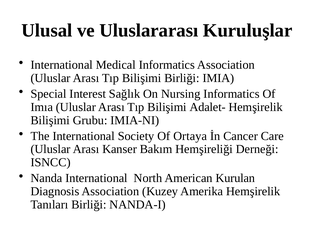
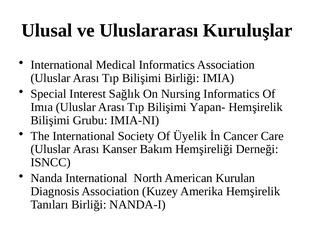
Adalet-: Adalet- -> Yapan-
Ortaya: Ortaya -> Üyelik
